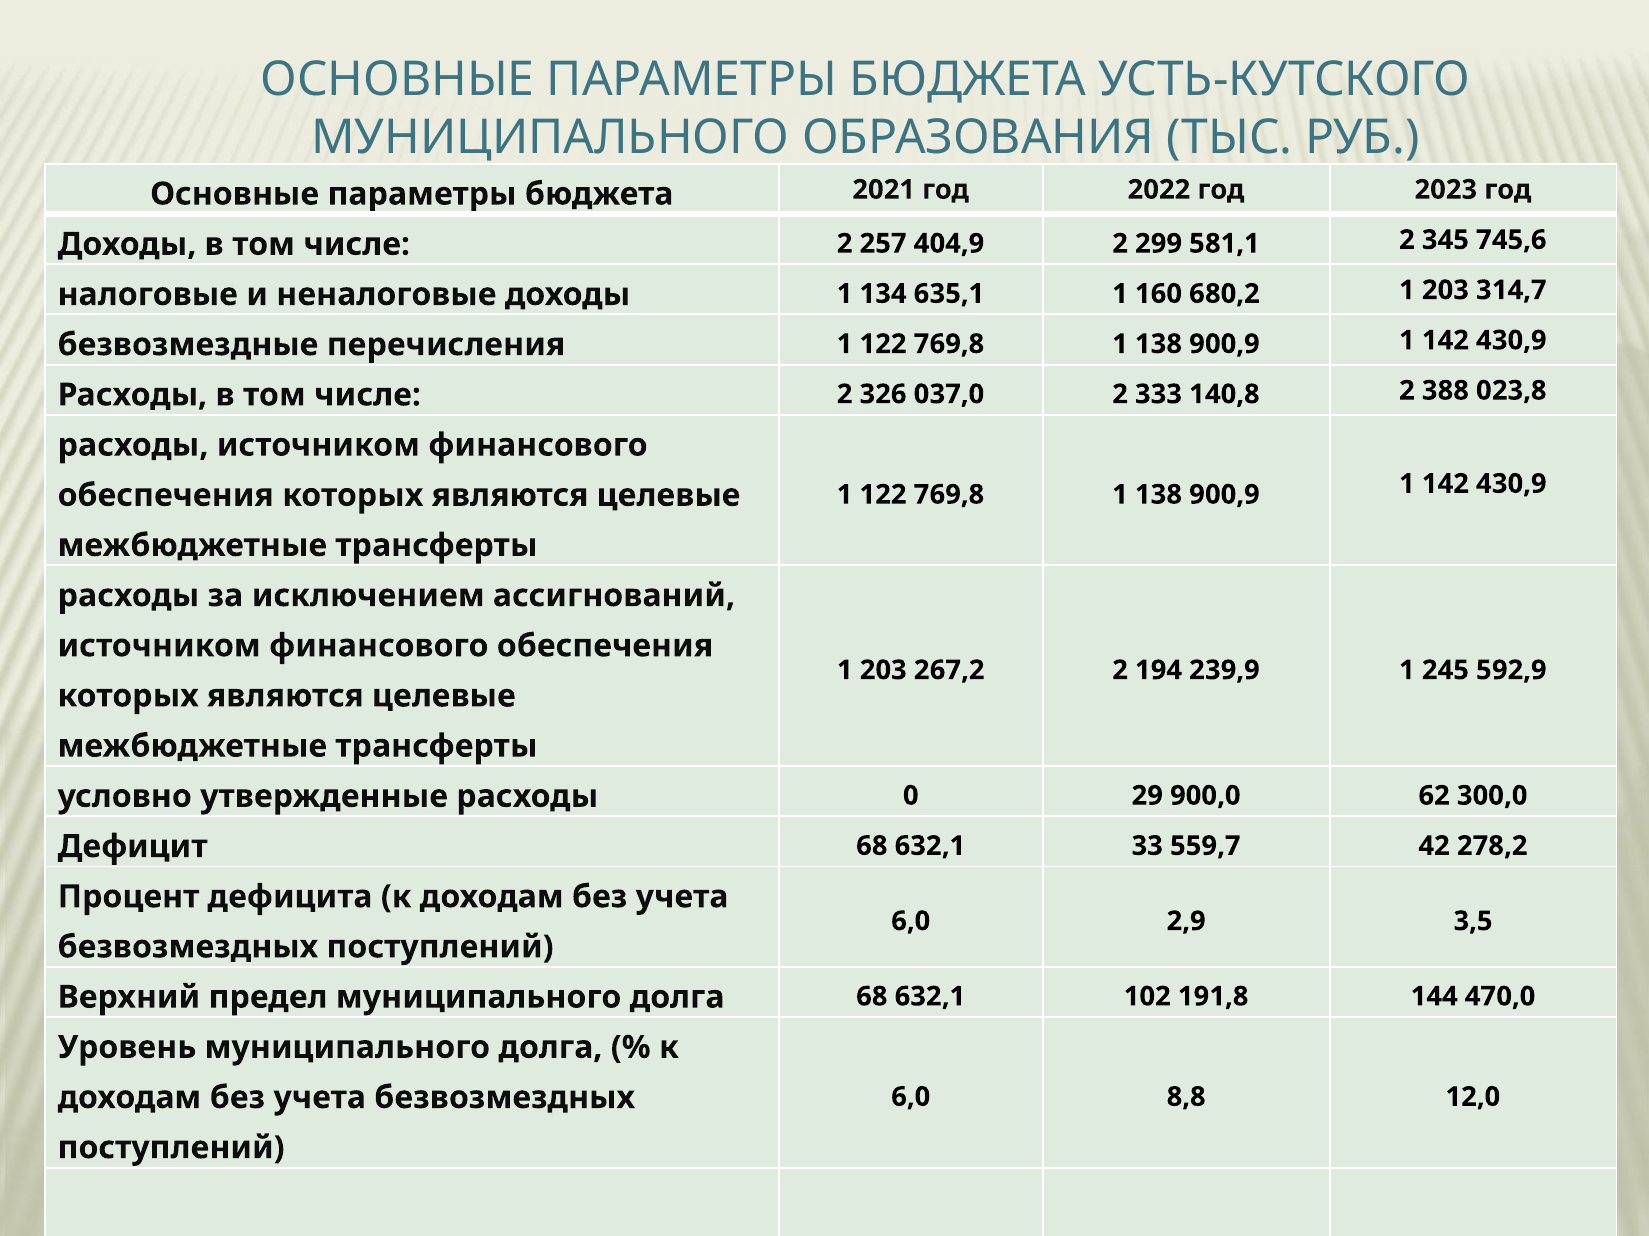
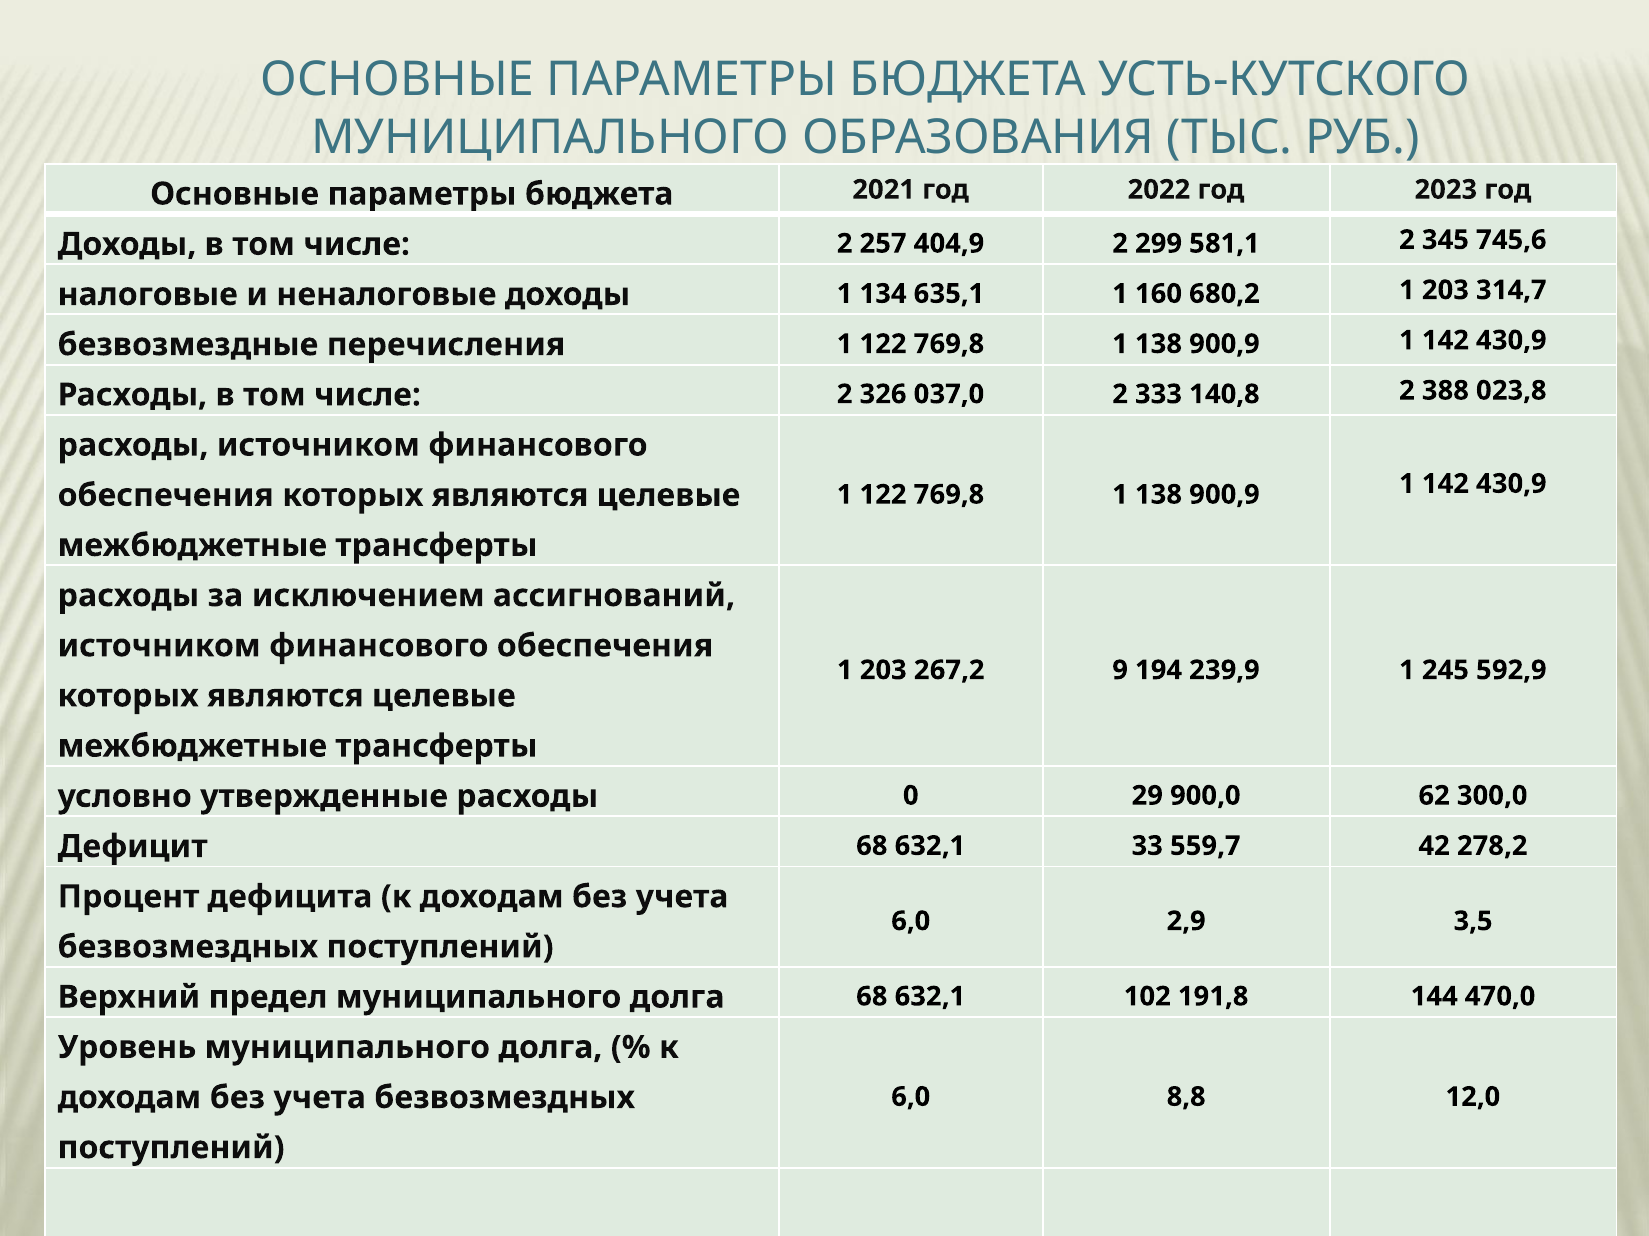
267,2 2: 2 -> 9
